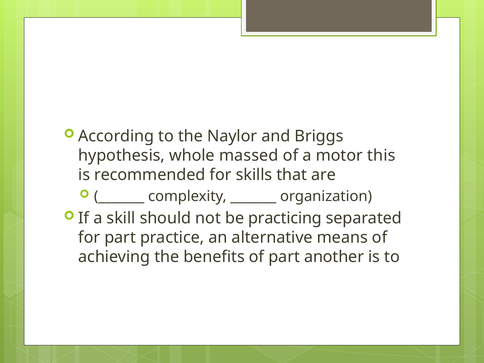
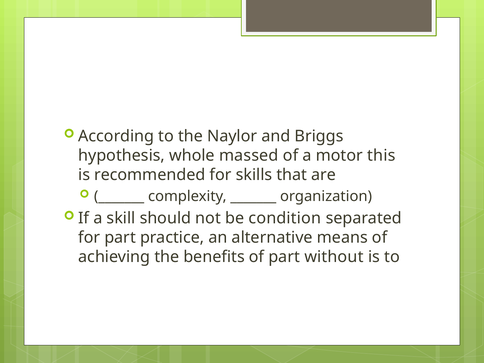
practicing: practicing -> condition
another: another -> without
